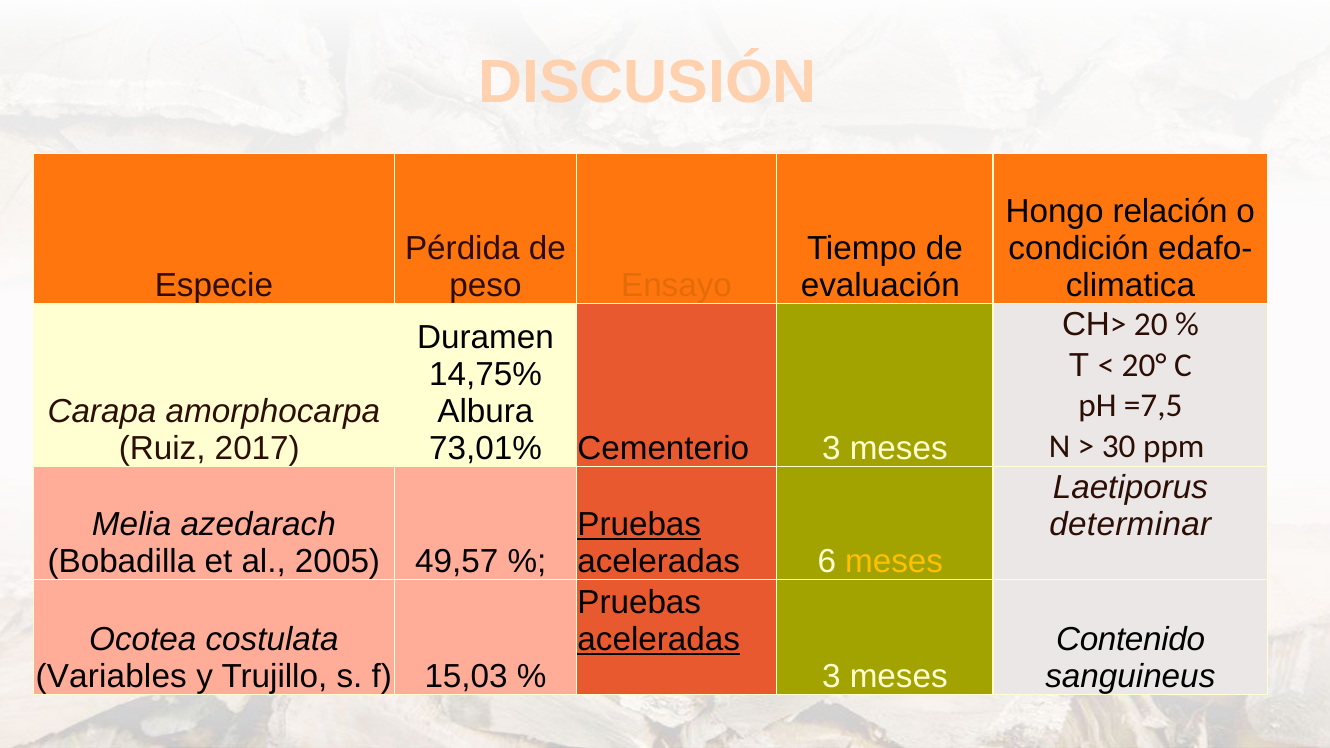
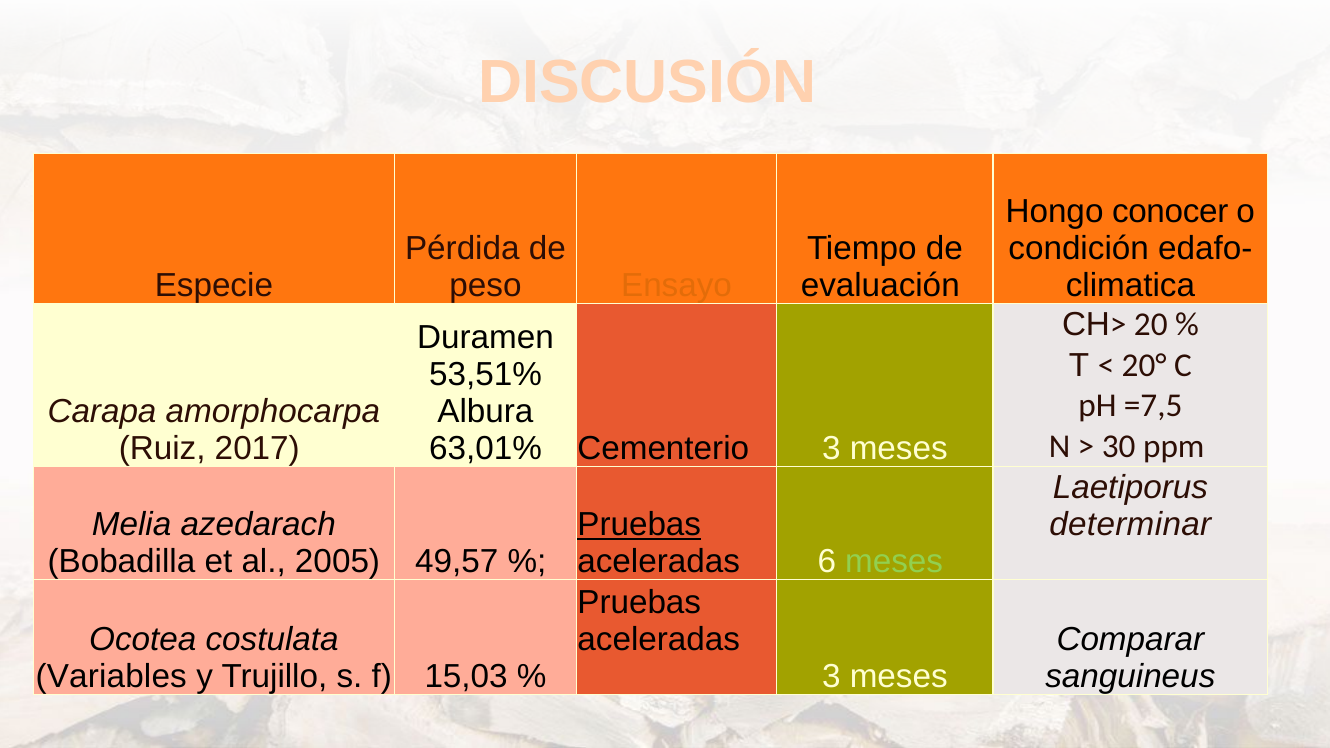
relación: relación -> conocer
14,75%: 14,75% -> 53,51%
73,01%: 73,01% -> 63,01%
meses at (894, 562) colour: yellow -> light green
aceleradas at (659, 640) underline: present -> none
Contenido: Contenido -> Comparar
